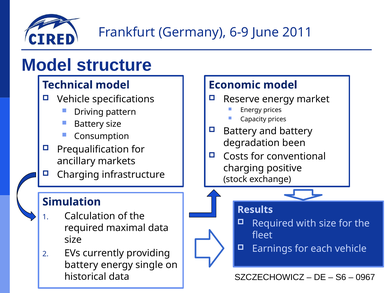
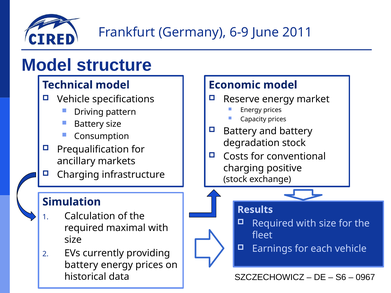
degradation been: been -> stock
maximal data: data -> with
single at (149, 265): single -> prices
